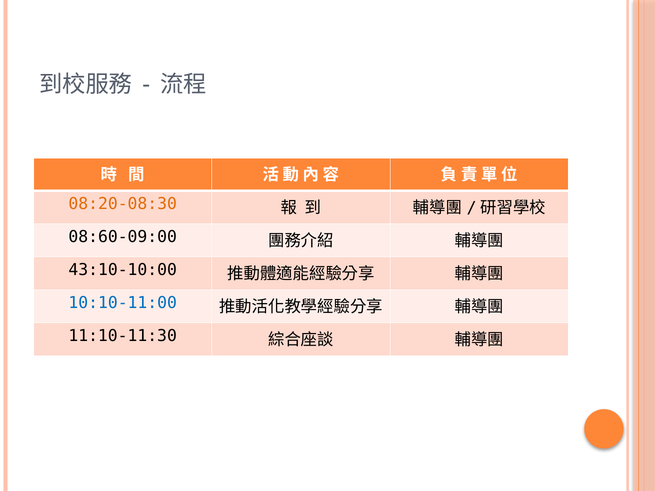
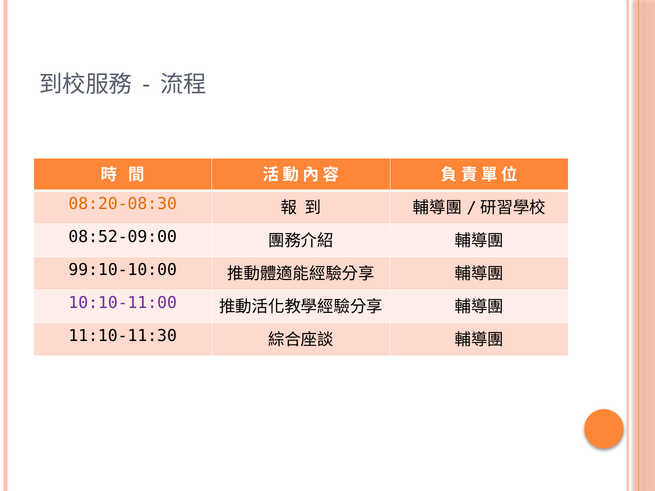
08:60-09:00: 08:60-09:00 -> 08:52-09:00
43:10-10:00: 43:10-10:00 -> 99:10-10:00
10:10-11:00 colour: blue -> purple
